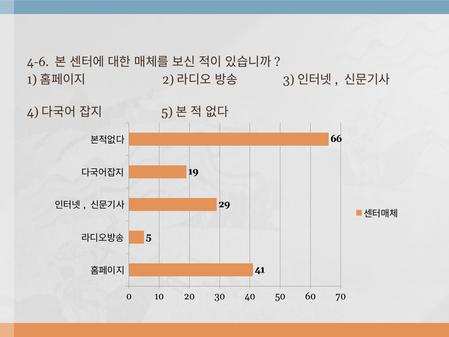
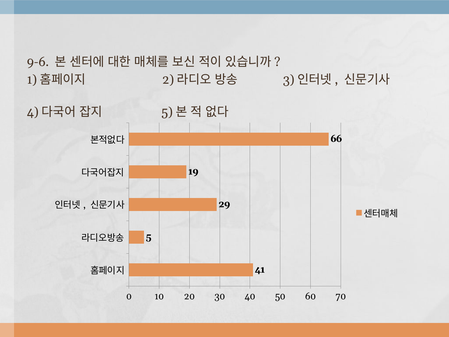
4-6: 4-6 -> 9-6
